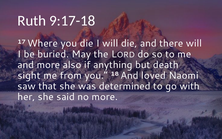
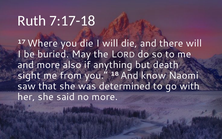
9:17-18: 9:17-18 -> 7:17-18
loved: loved -> know
